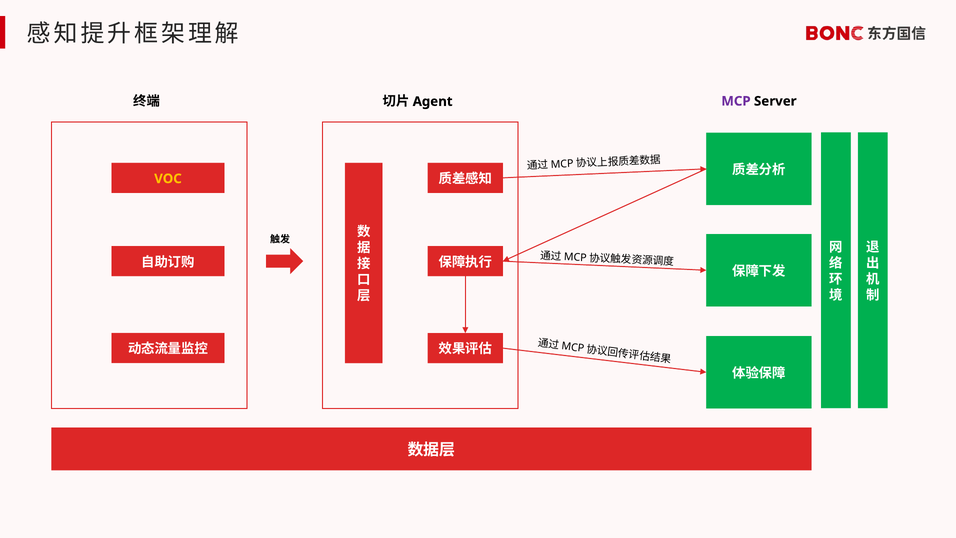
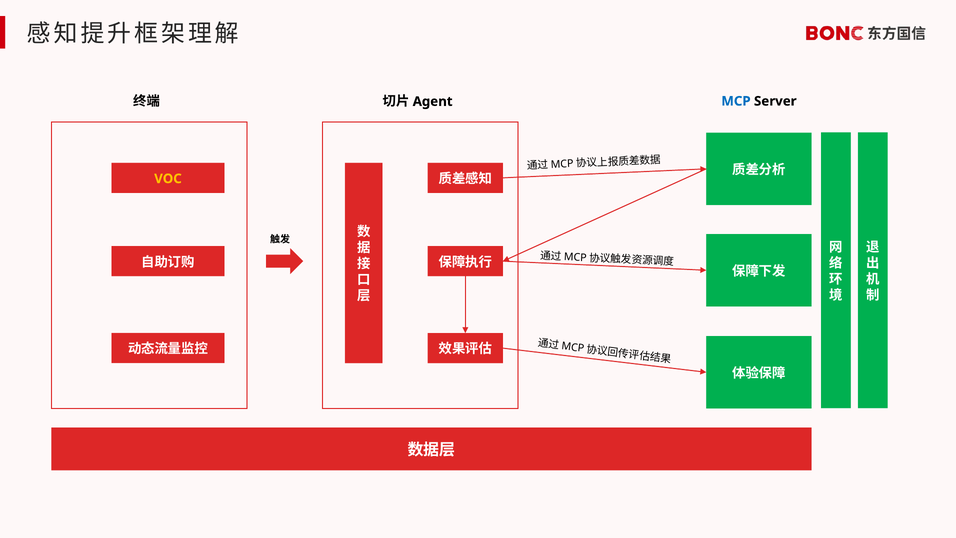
MCP colour: purple -> blue
